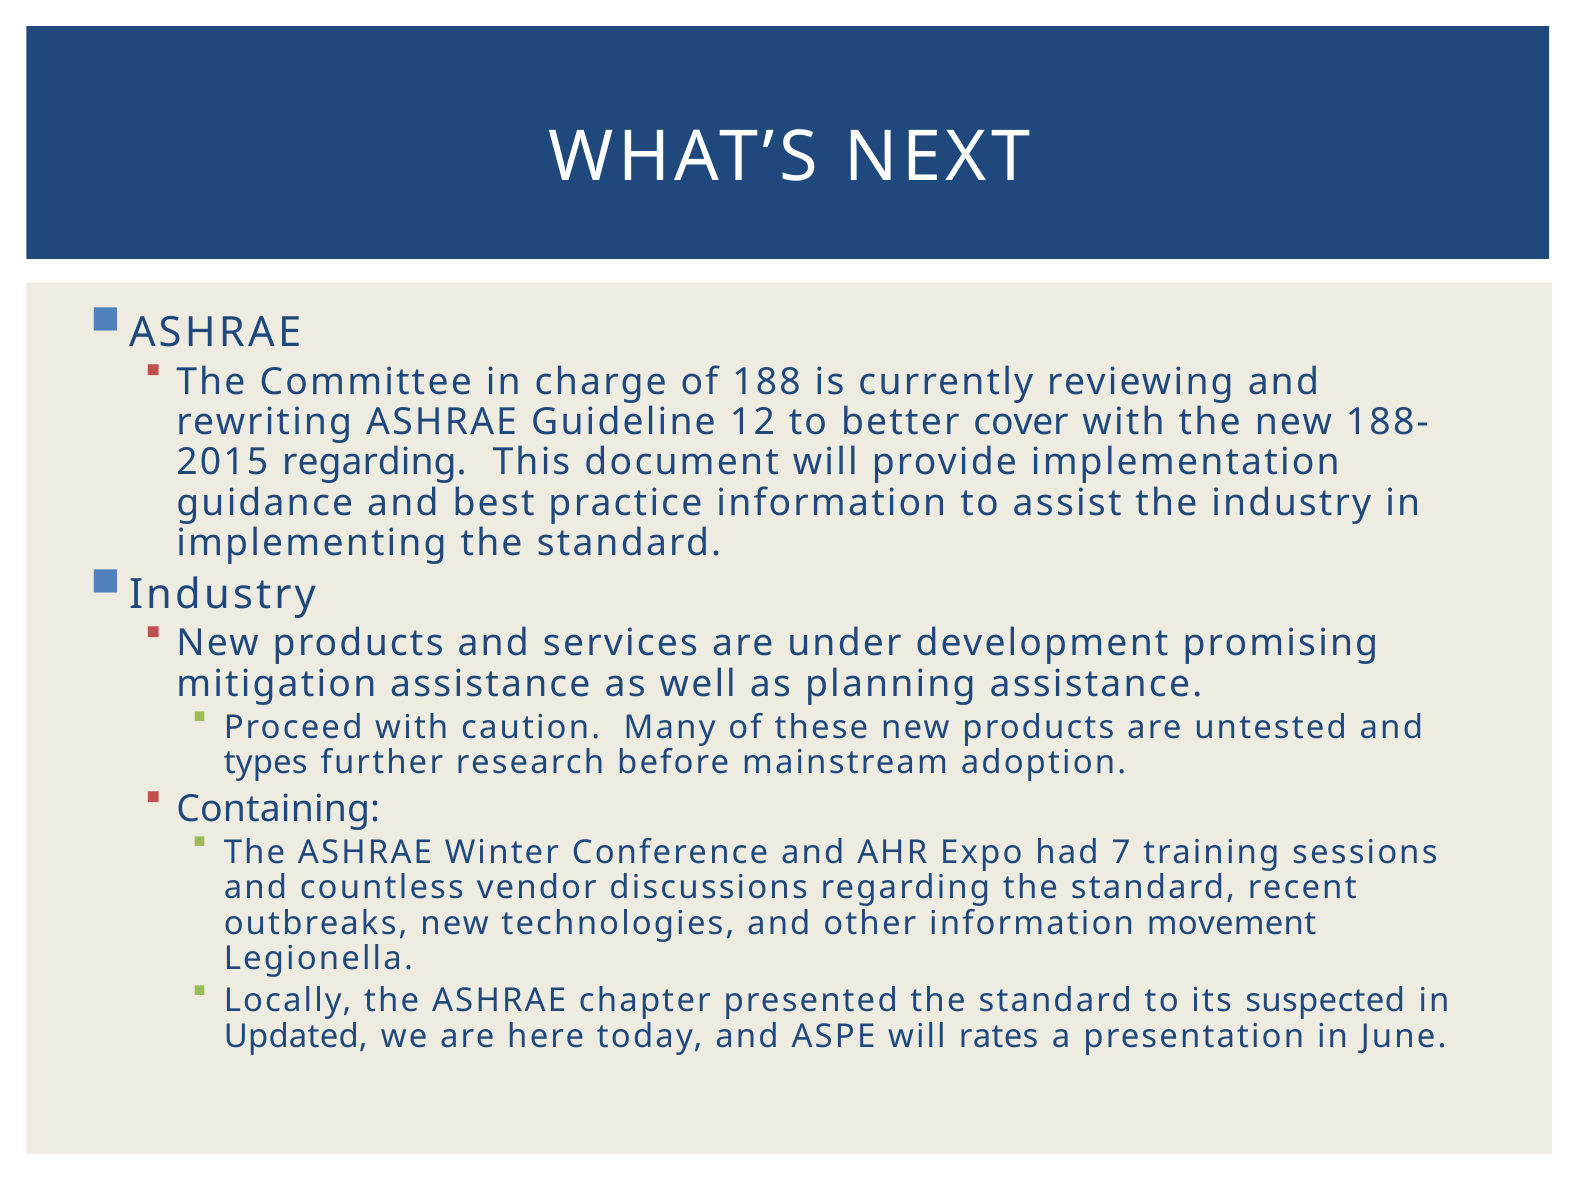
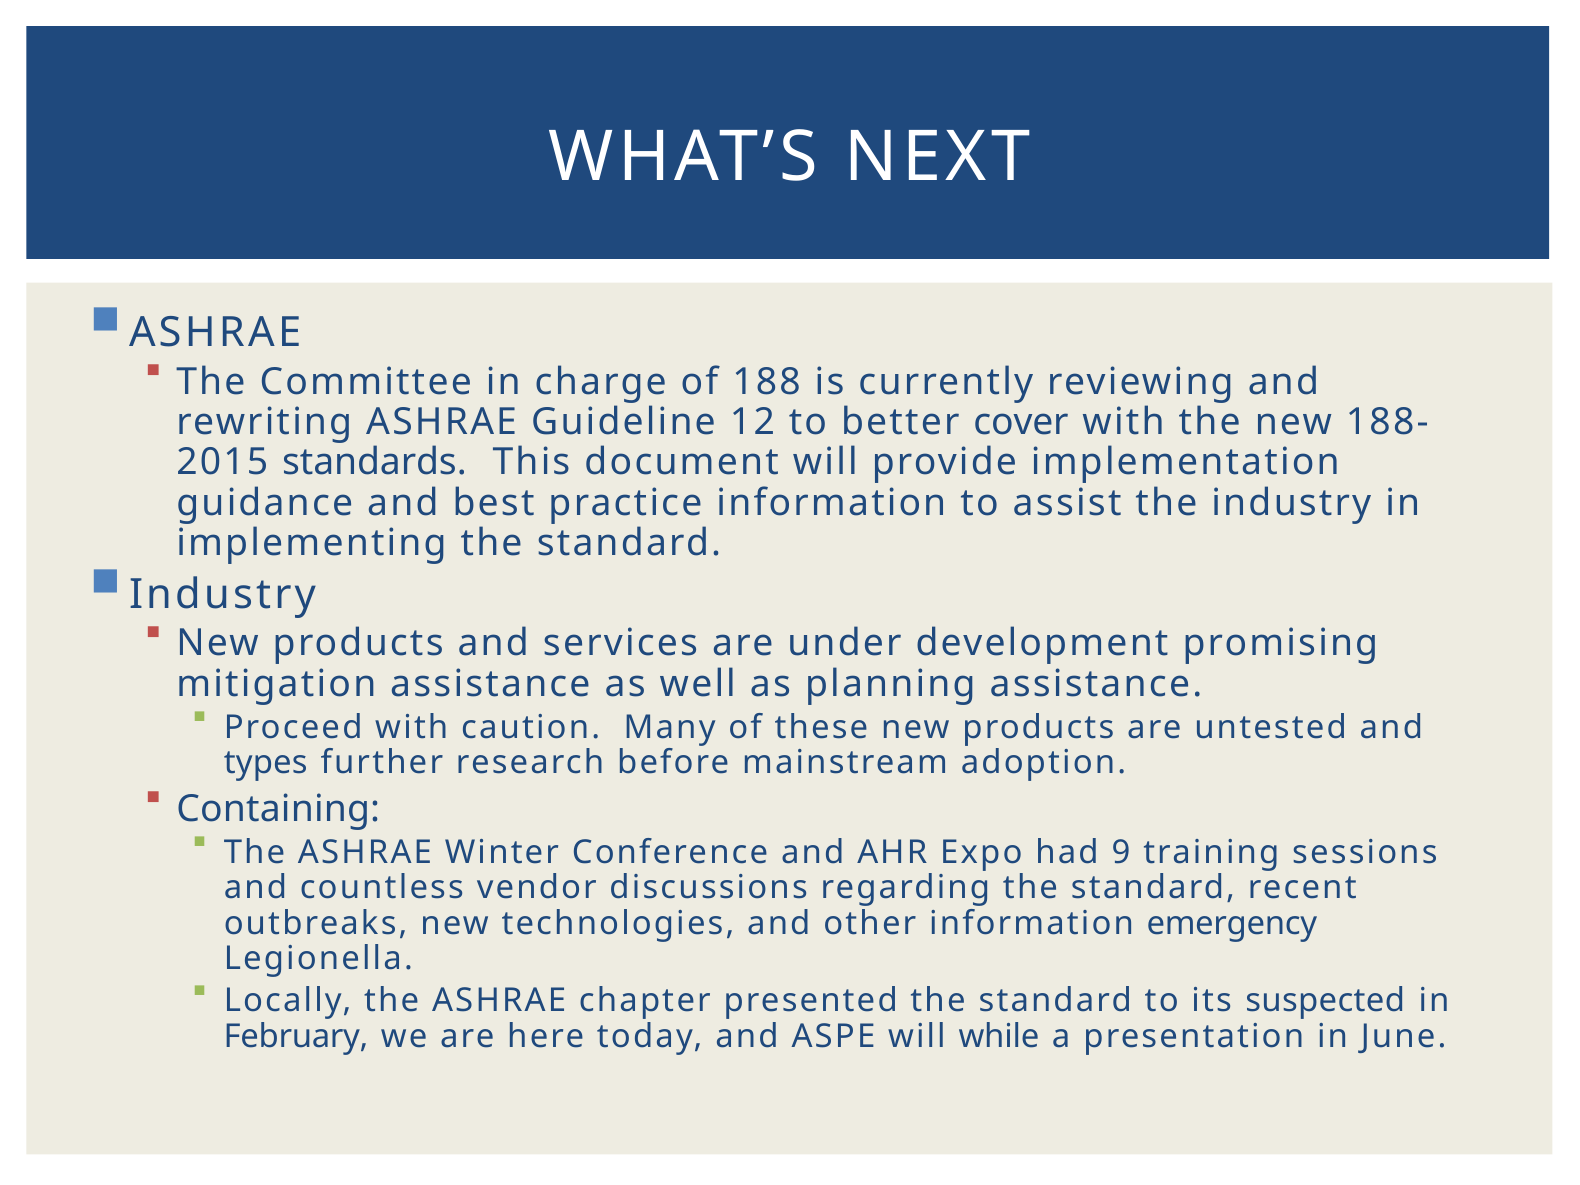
regarding at (374, 463): regarding -> standards
7: 7 -> 9
movement: movement -> emergency
Updated: Updated -> February
rates: rates -> while
